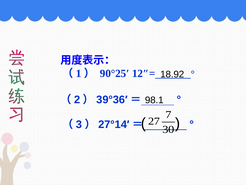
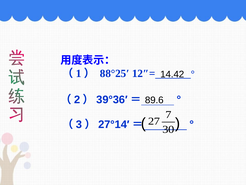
90°25′: 90°25′ -> 88°25′
18.92: 18.92 -> 14.42
98.1: 98.1 -> 89.6
